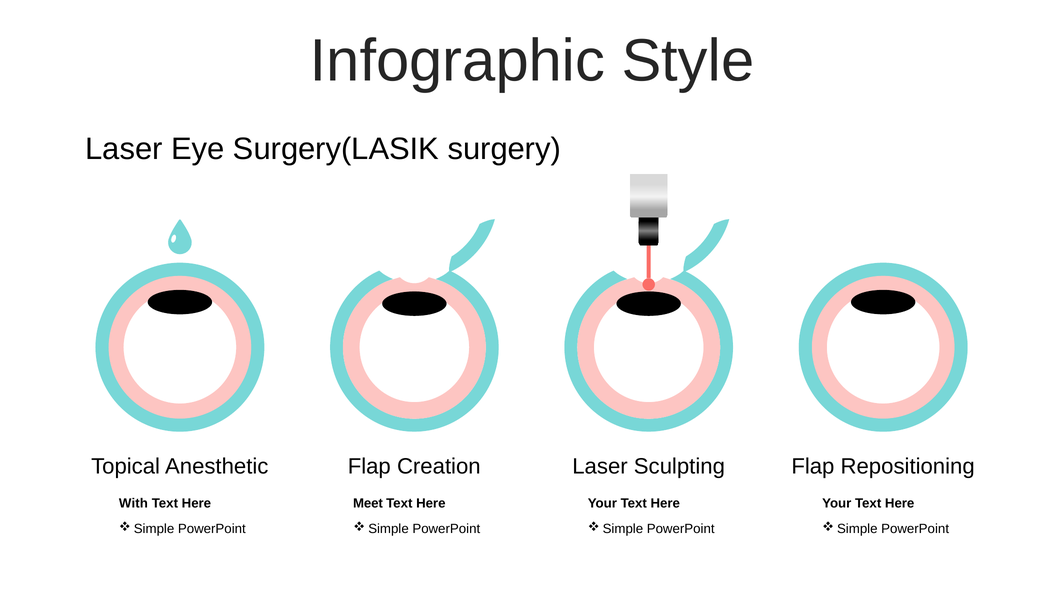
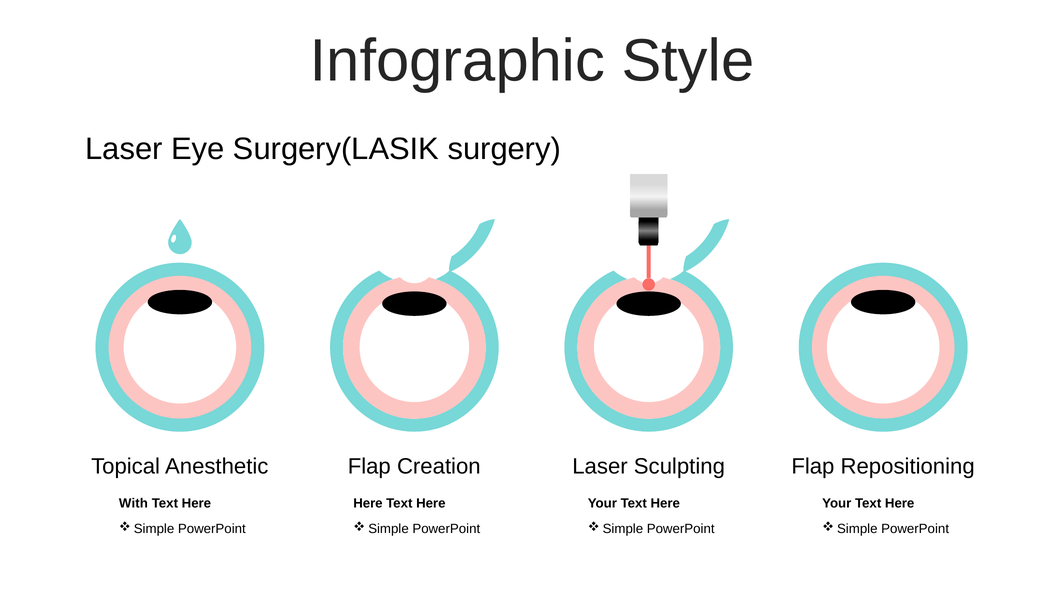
Meet at (368, 503): Meet -> Here
